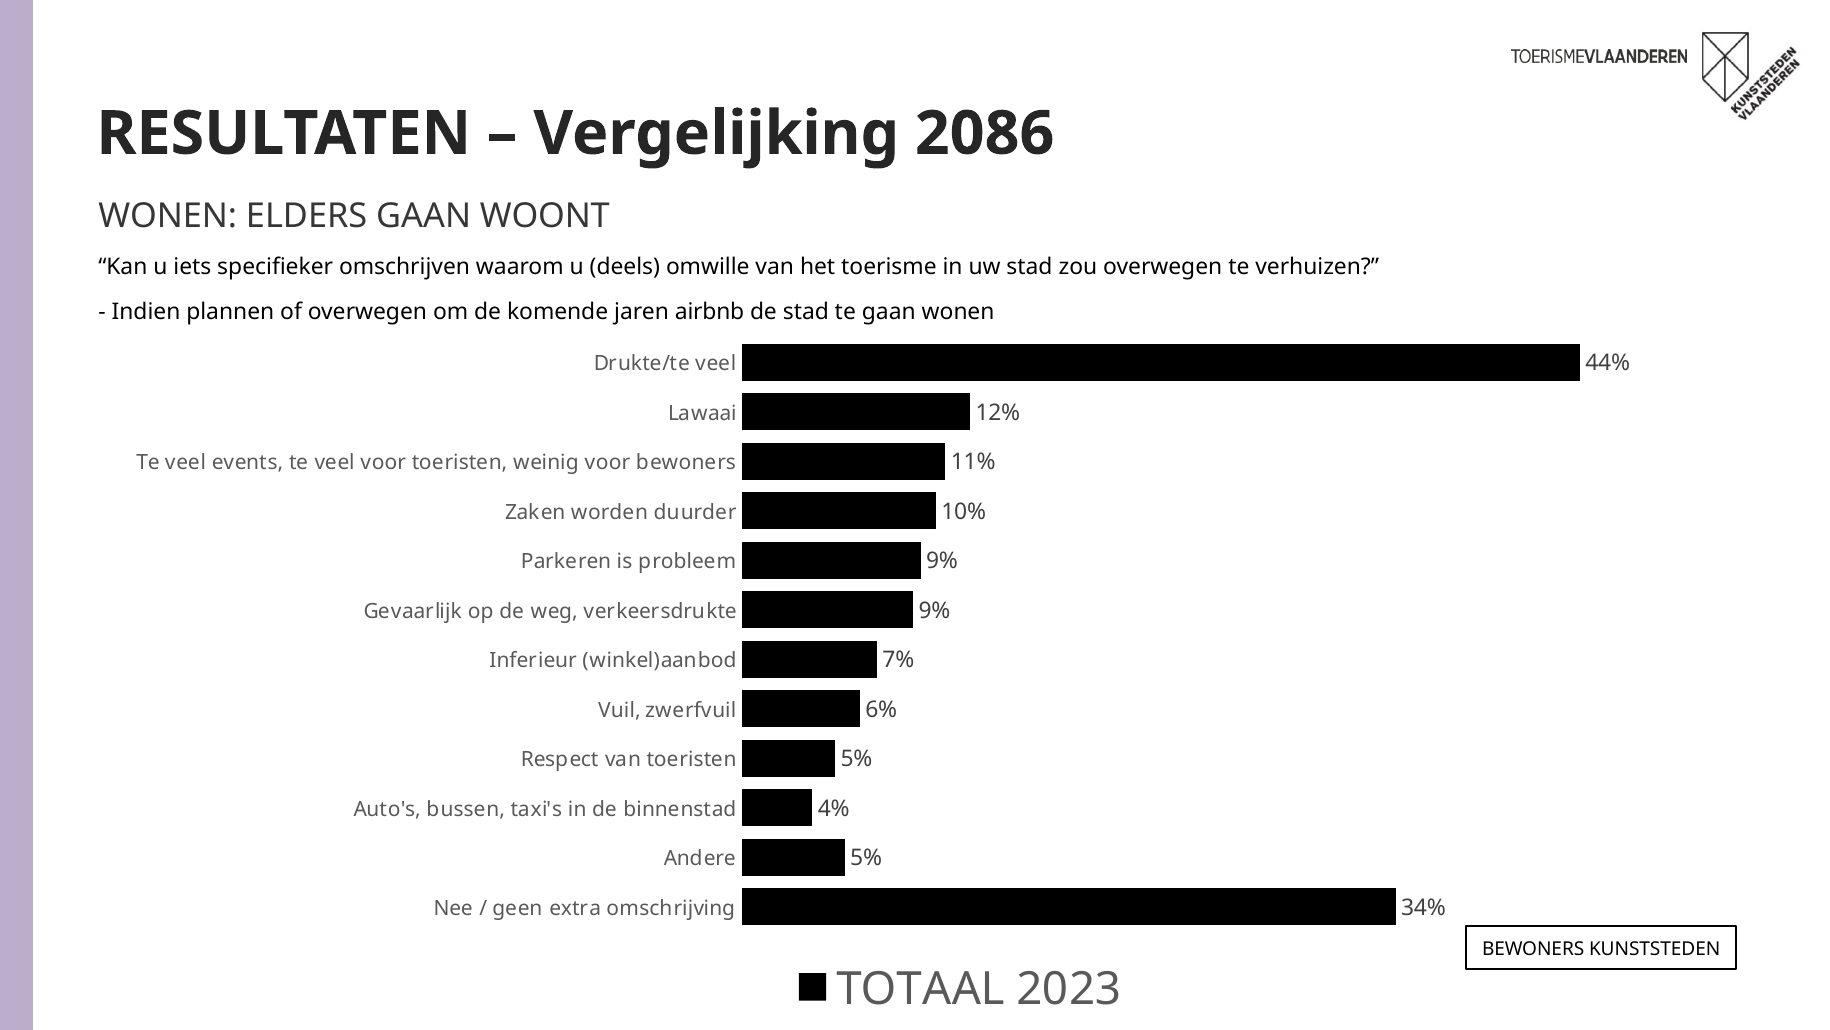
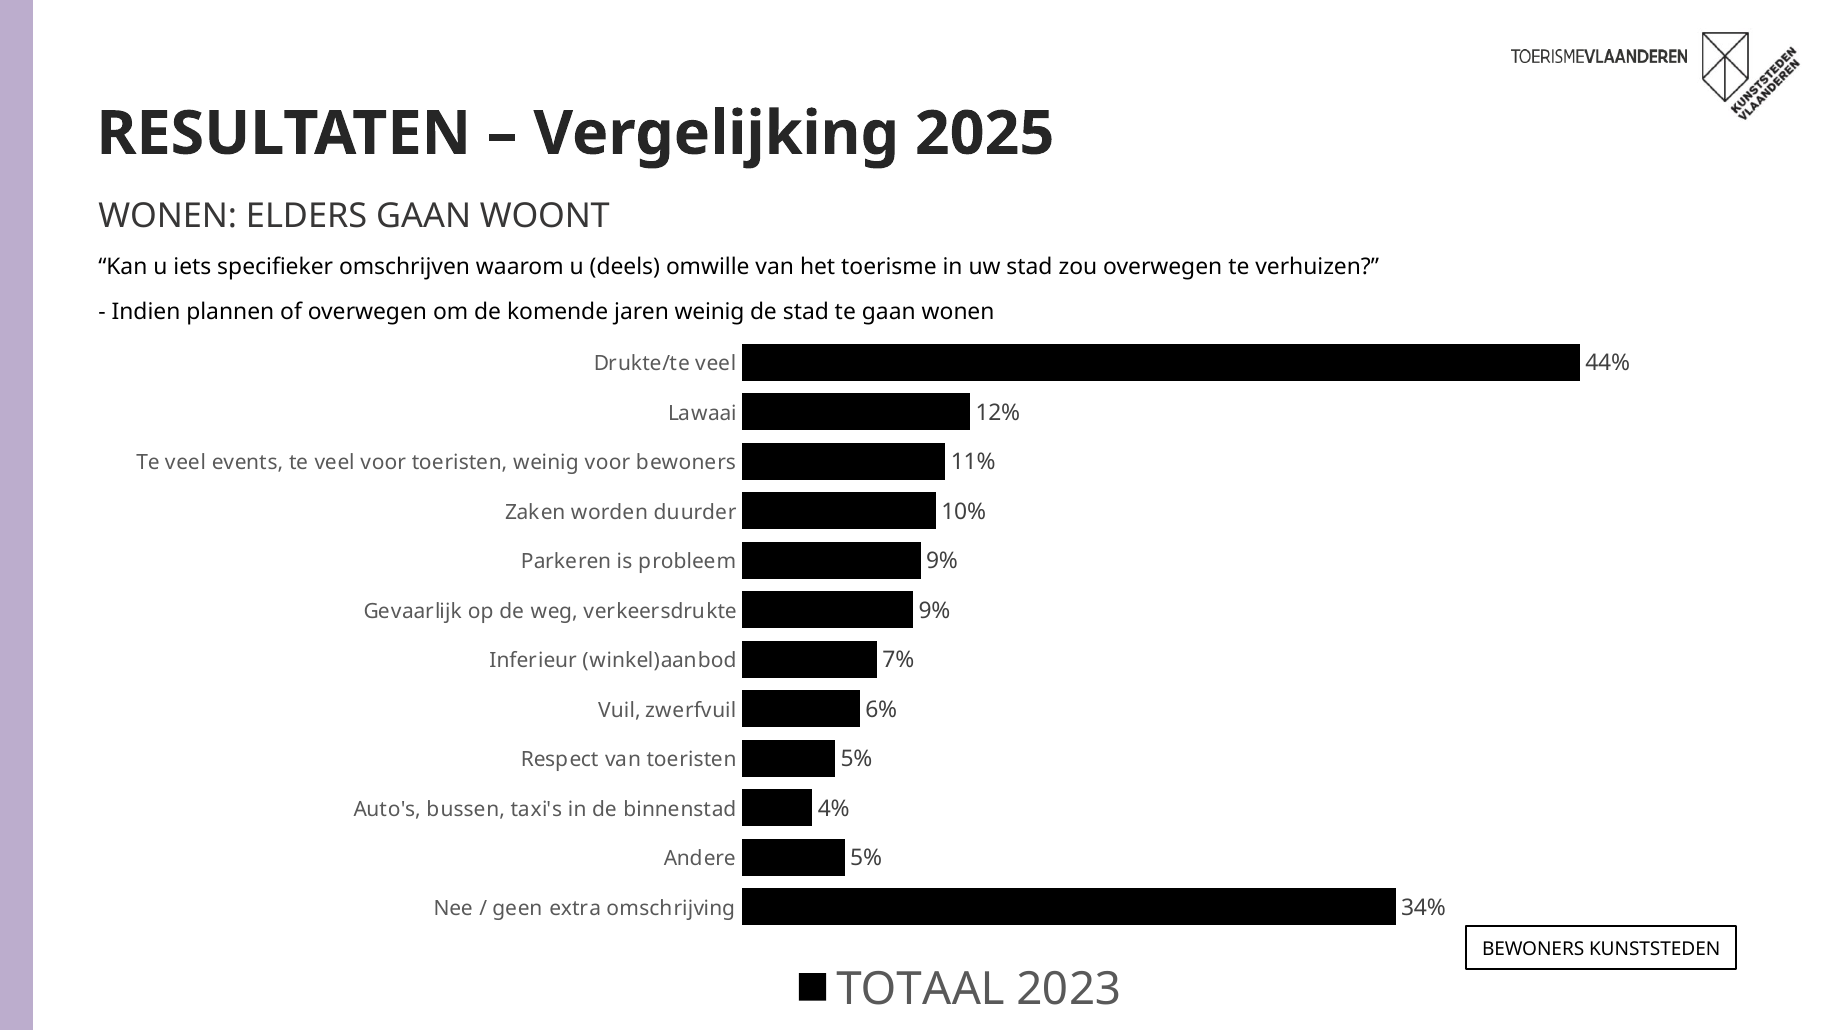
2086: 2086 -> 2025
jaren airbnb: airbnb -> weinig
